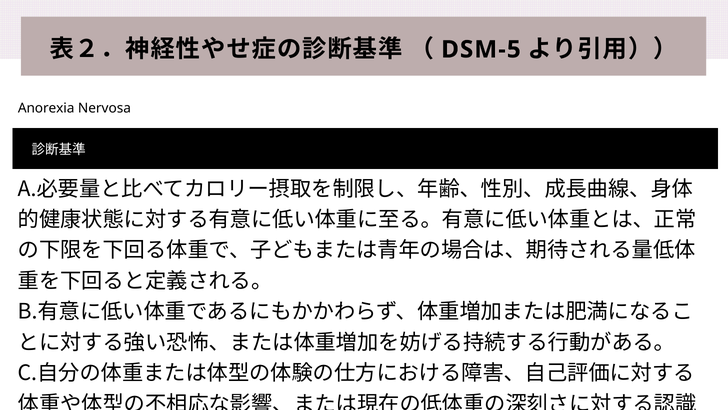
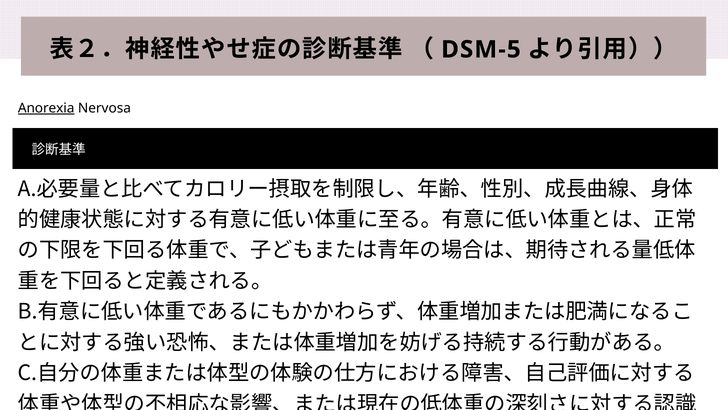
Anorexia underline: none -> present
